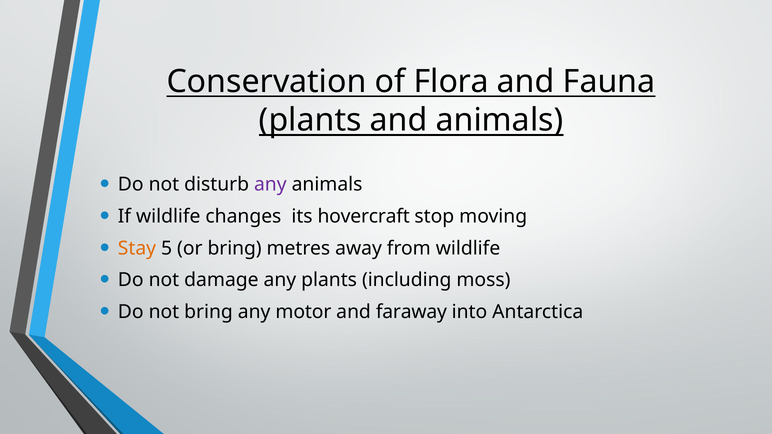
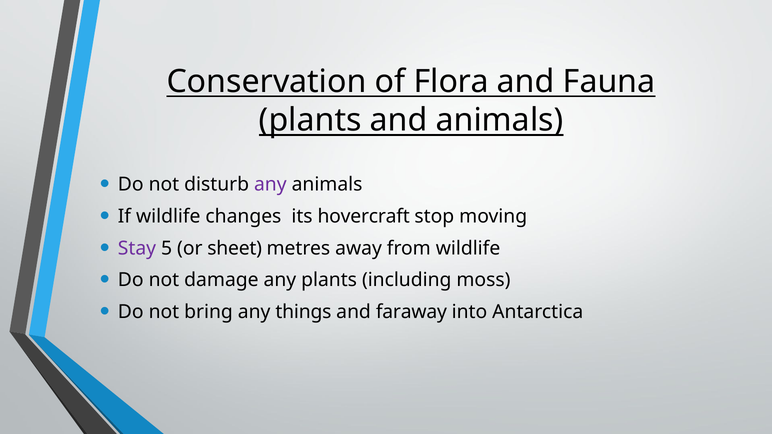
Stay colour: orange -> purple
or bring: bring -> sheet
motor: motor -> things
